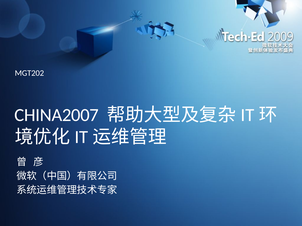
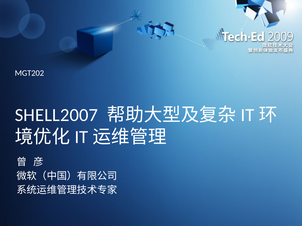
CHINA2007: CHINA2007 -> SHELL2007
